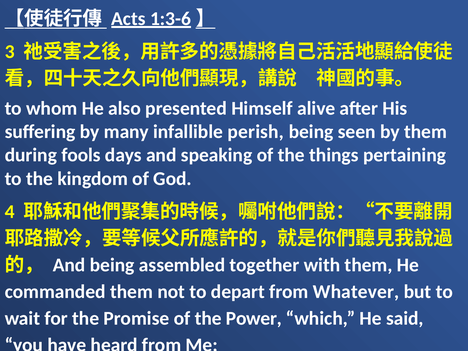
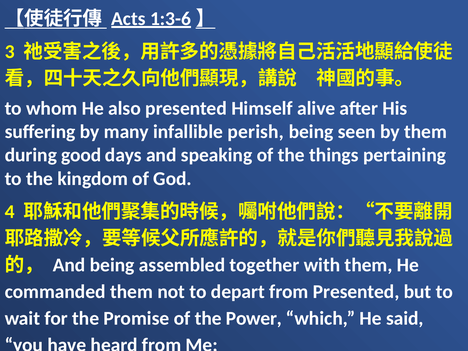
fools: fools -> good
from Whatever: Whatever -> Presented
